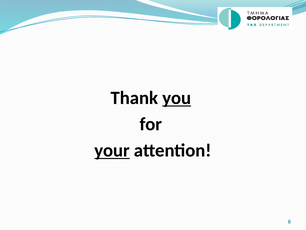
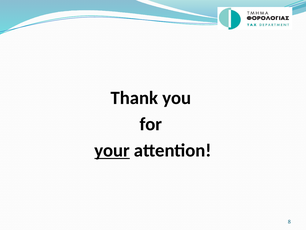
you underline: present -> none
